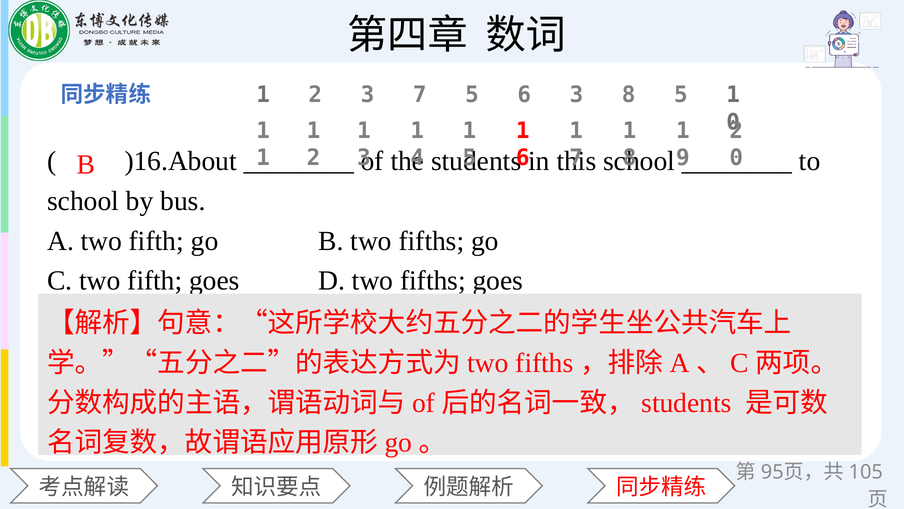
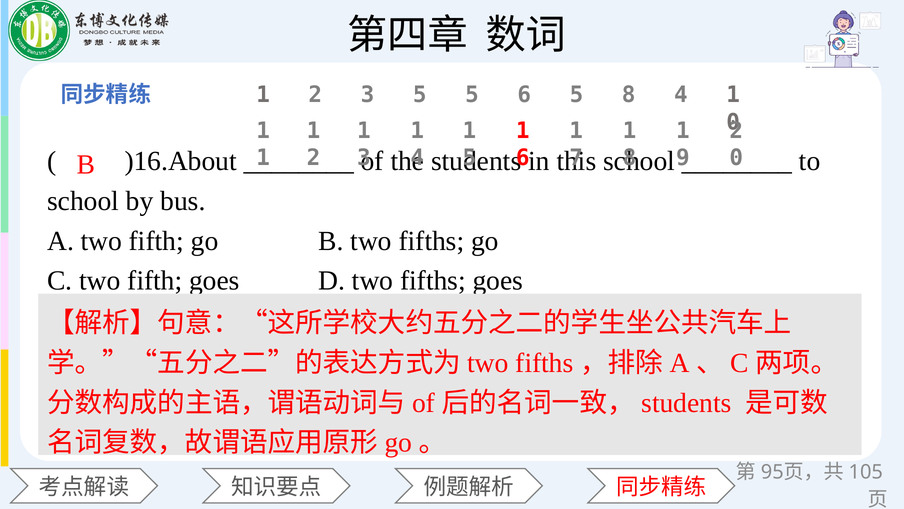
3 7: 7 -> 5
6 3: 3 -> 5
8 5: 5 -> 4
